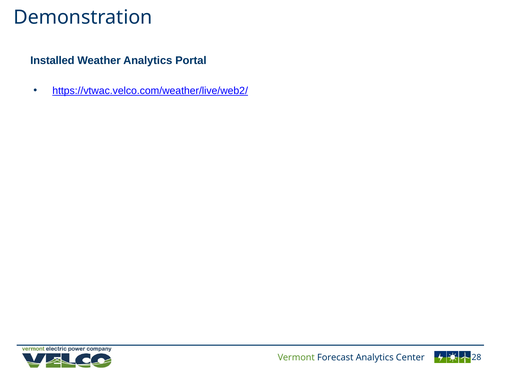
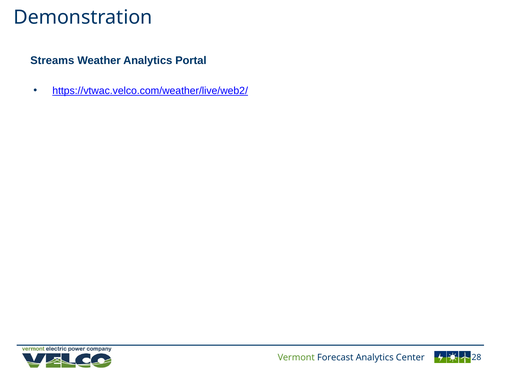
Installed: Installed -> Streams
